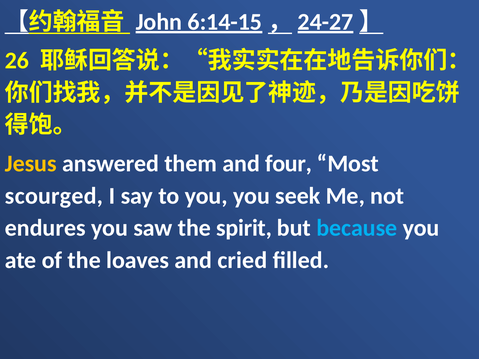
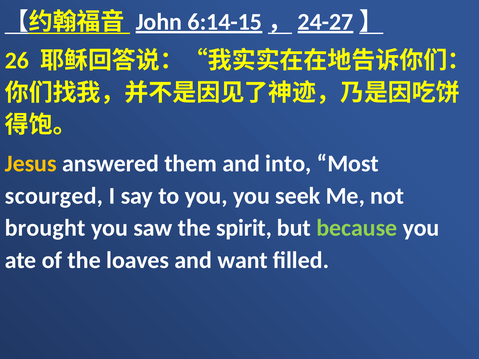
four: four -> into
endures: endures -> brought
because colour: light blue -> light green
cried: cried -> want
